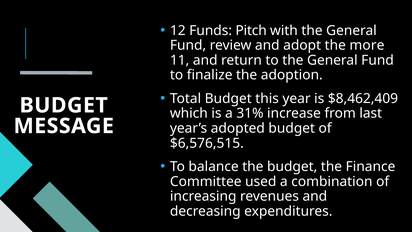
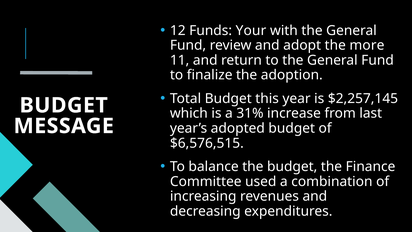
Pitch: Pitch -> Your
$8,462,409: $8,462,409 -> $2,257,145
